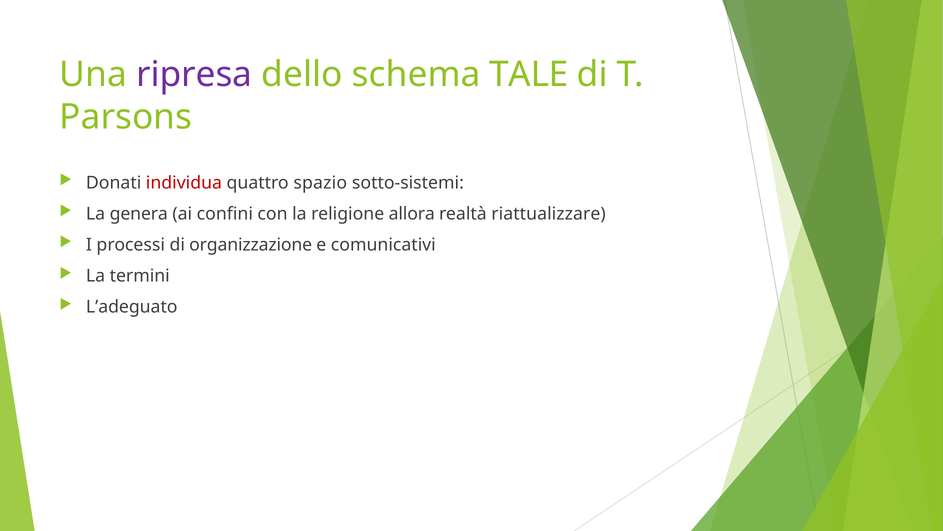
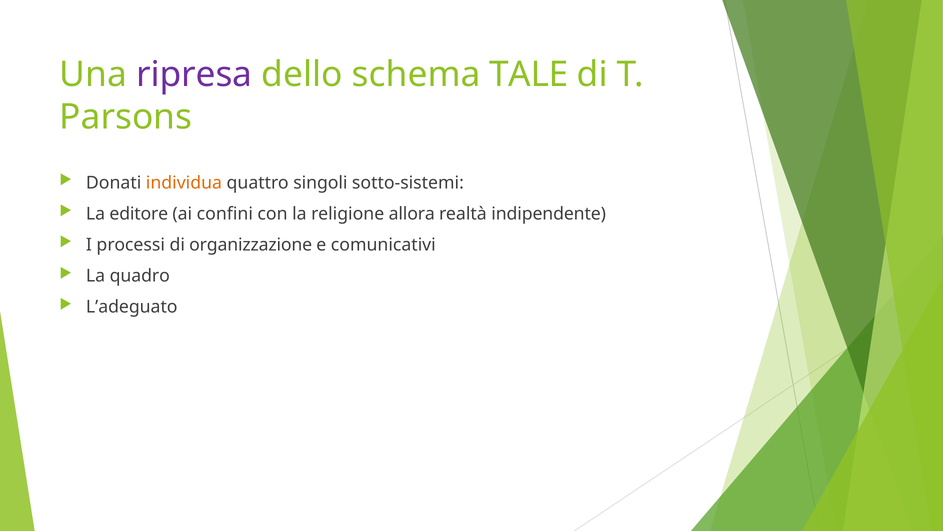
individua colour: red -> orange
spazio: spazio -> singoli
genera: genera -> editore
riattualizzare: riattualizzare -> indipendente
termini: termini -> quadro
